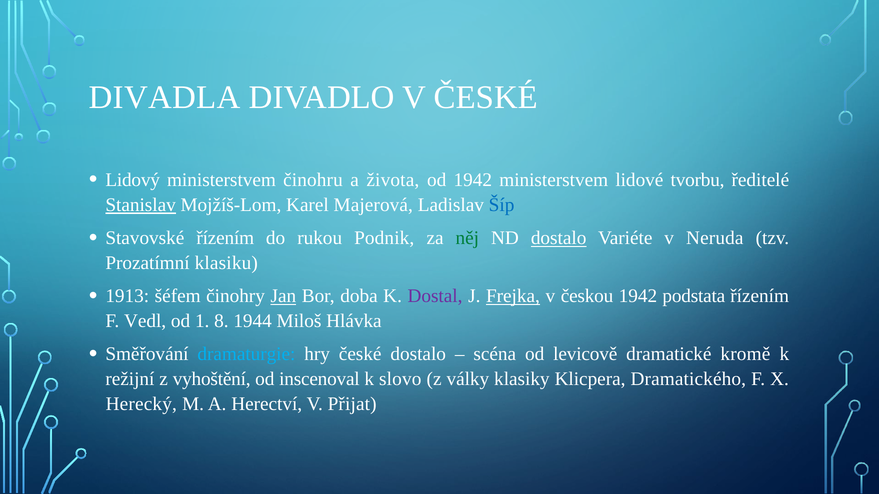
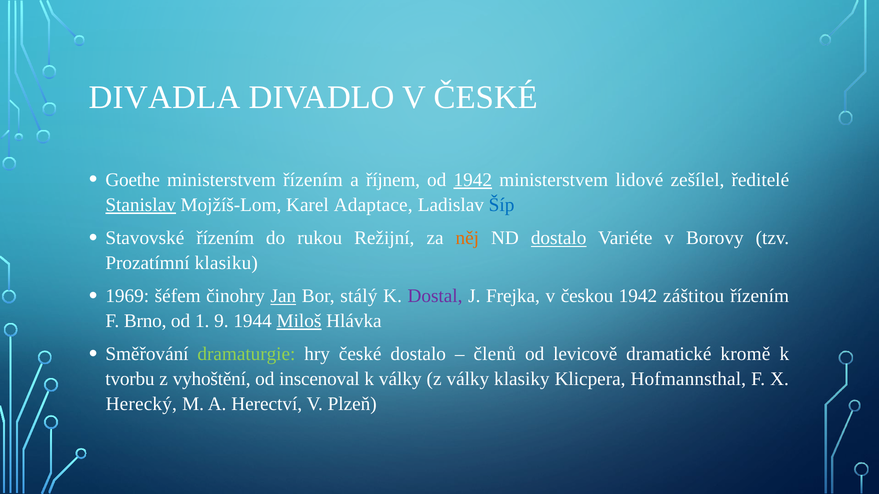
Lidový: Lidový -> Goethe
ministerstvem činohru: činohru -> řízením
života: života -> říjnem
1942 at (473, 180) underline: none -> present
tvorbu: tvorbu -> zešílel
Majerová: Majerová -> Adaptace
Podnik: Podnik -> Režijní
něj colour: green -> orange
Neruda: Neruda -> Borovy
1913: 1913 -> 1969
doba: doba -> stálý
Frejka underline: present -> none
podstata: podstata -> záštitou
Vedl: Vedl -> Brno
8: 8 -> 9
Miloš underline: none -> present
dramaturgie colour: light blue -> light green
scéna: scéna -> členů
režijní: režijní -> tvorbu
k slovo: slovo -> války
Dramatického: Dramatického -> Hofmannsthal
Přijat: Přijat -> Plzeň
